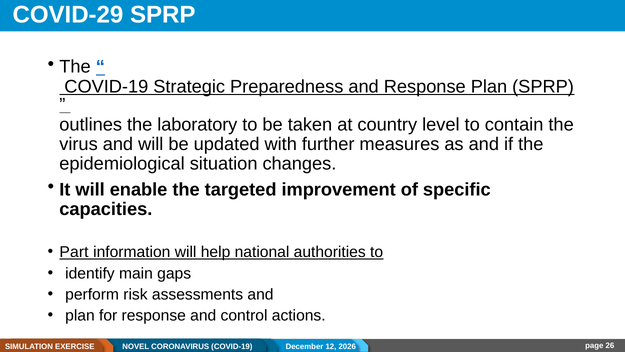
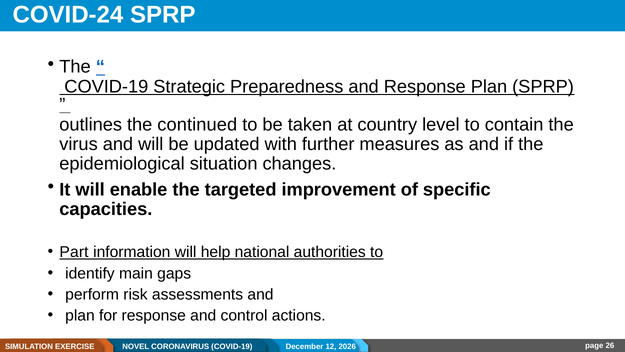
COVID-29: COVID-29 -> COVID-24
laboratory: laboratory -> continued
